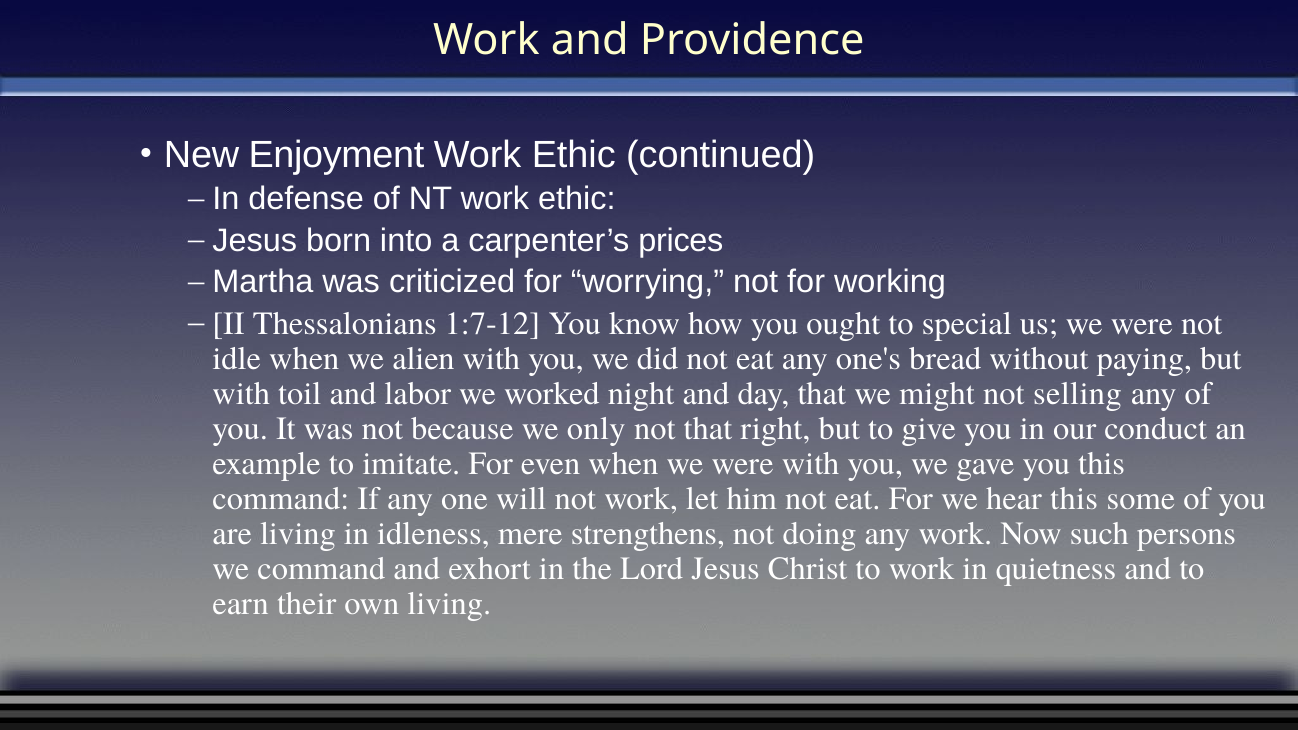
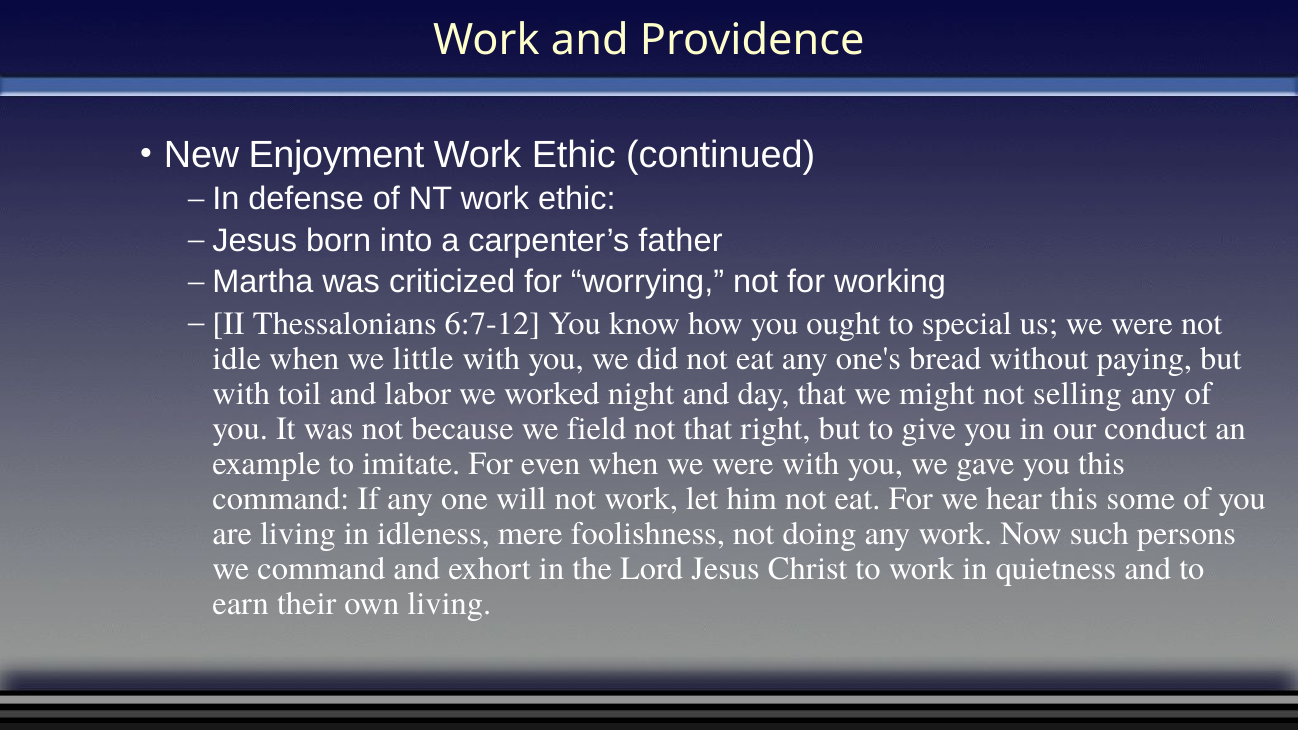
prices: prices -> father
1:7-12: 1:7-12 -> 6:7-12
alien: alien -> little
only: only -> field
strengthens: strengthens -> foolishness
